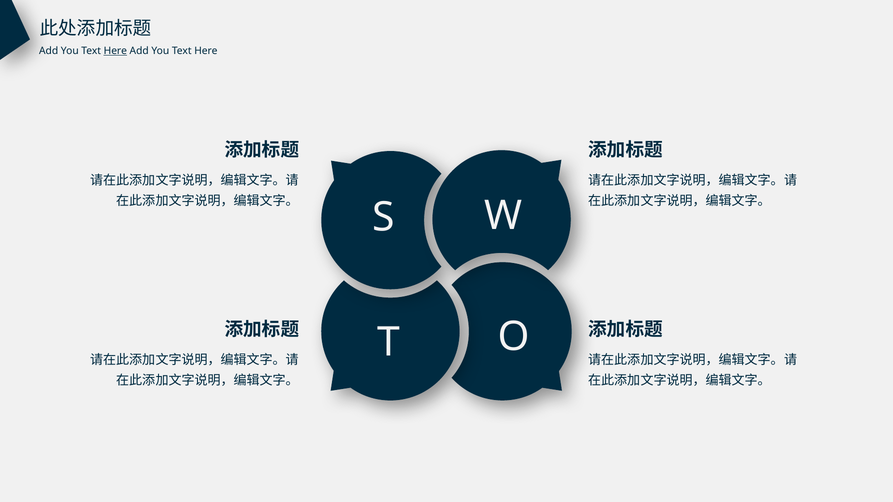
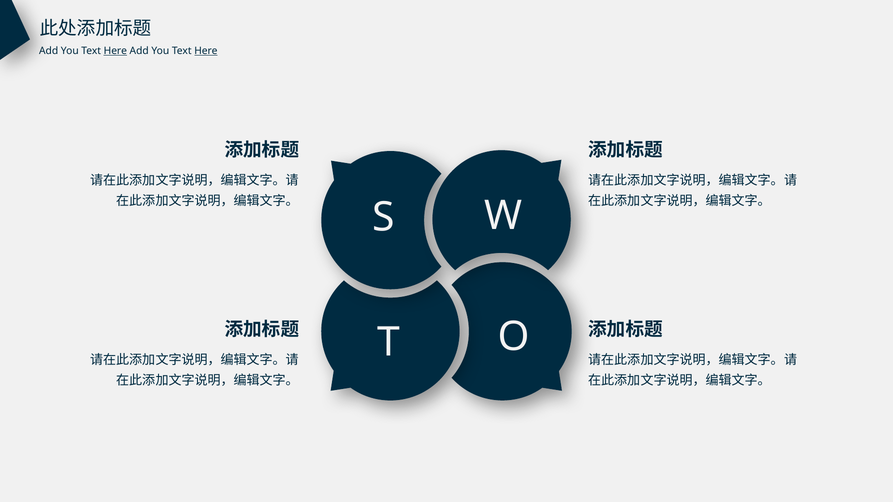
Here at (206, 51) underline: none -> present
